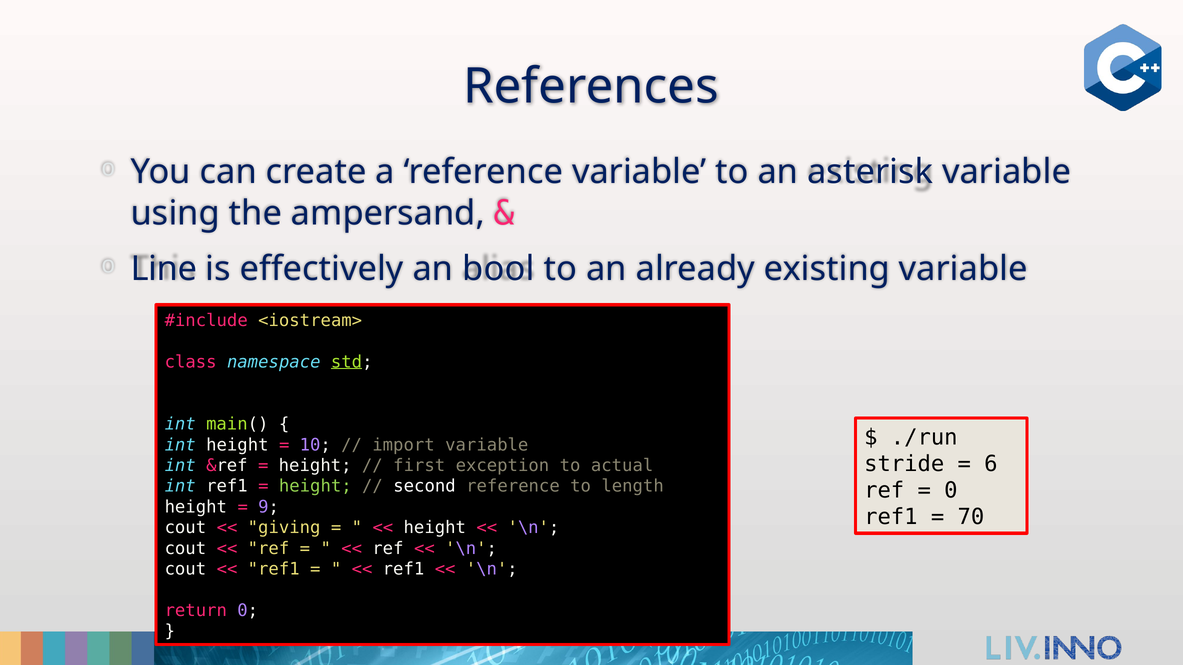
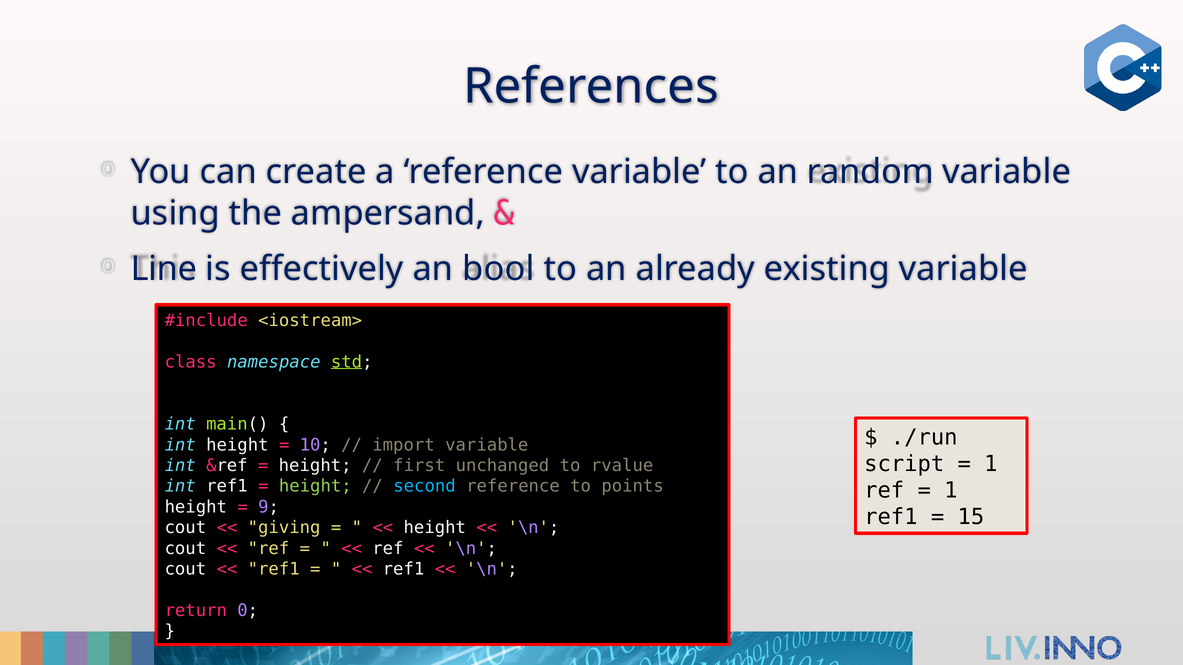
asterisk: asterisk -> random
stride: stride -> script
6 at (991, 464): 6 -> 1
exception: exception -> unchanged
actual: actual -> rvalue
second colour: white -> light blue
length: length -> points
0 at (951, 491): 0 -> 1
70: 70 -> 15
